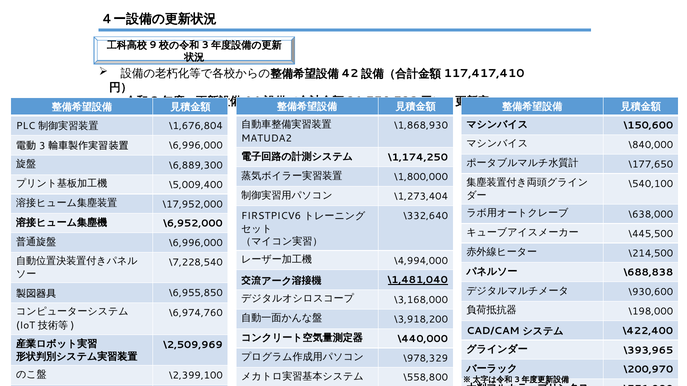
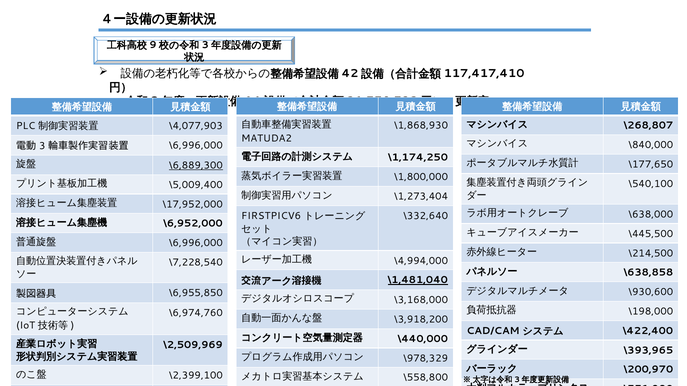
\150,600: \150,600 -> \268,807
\1,676,804: \1,676,804 -> \4,077,903
\6,889,300 underline: none -> present
\688,838: \688,838 -> \638,858
